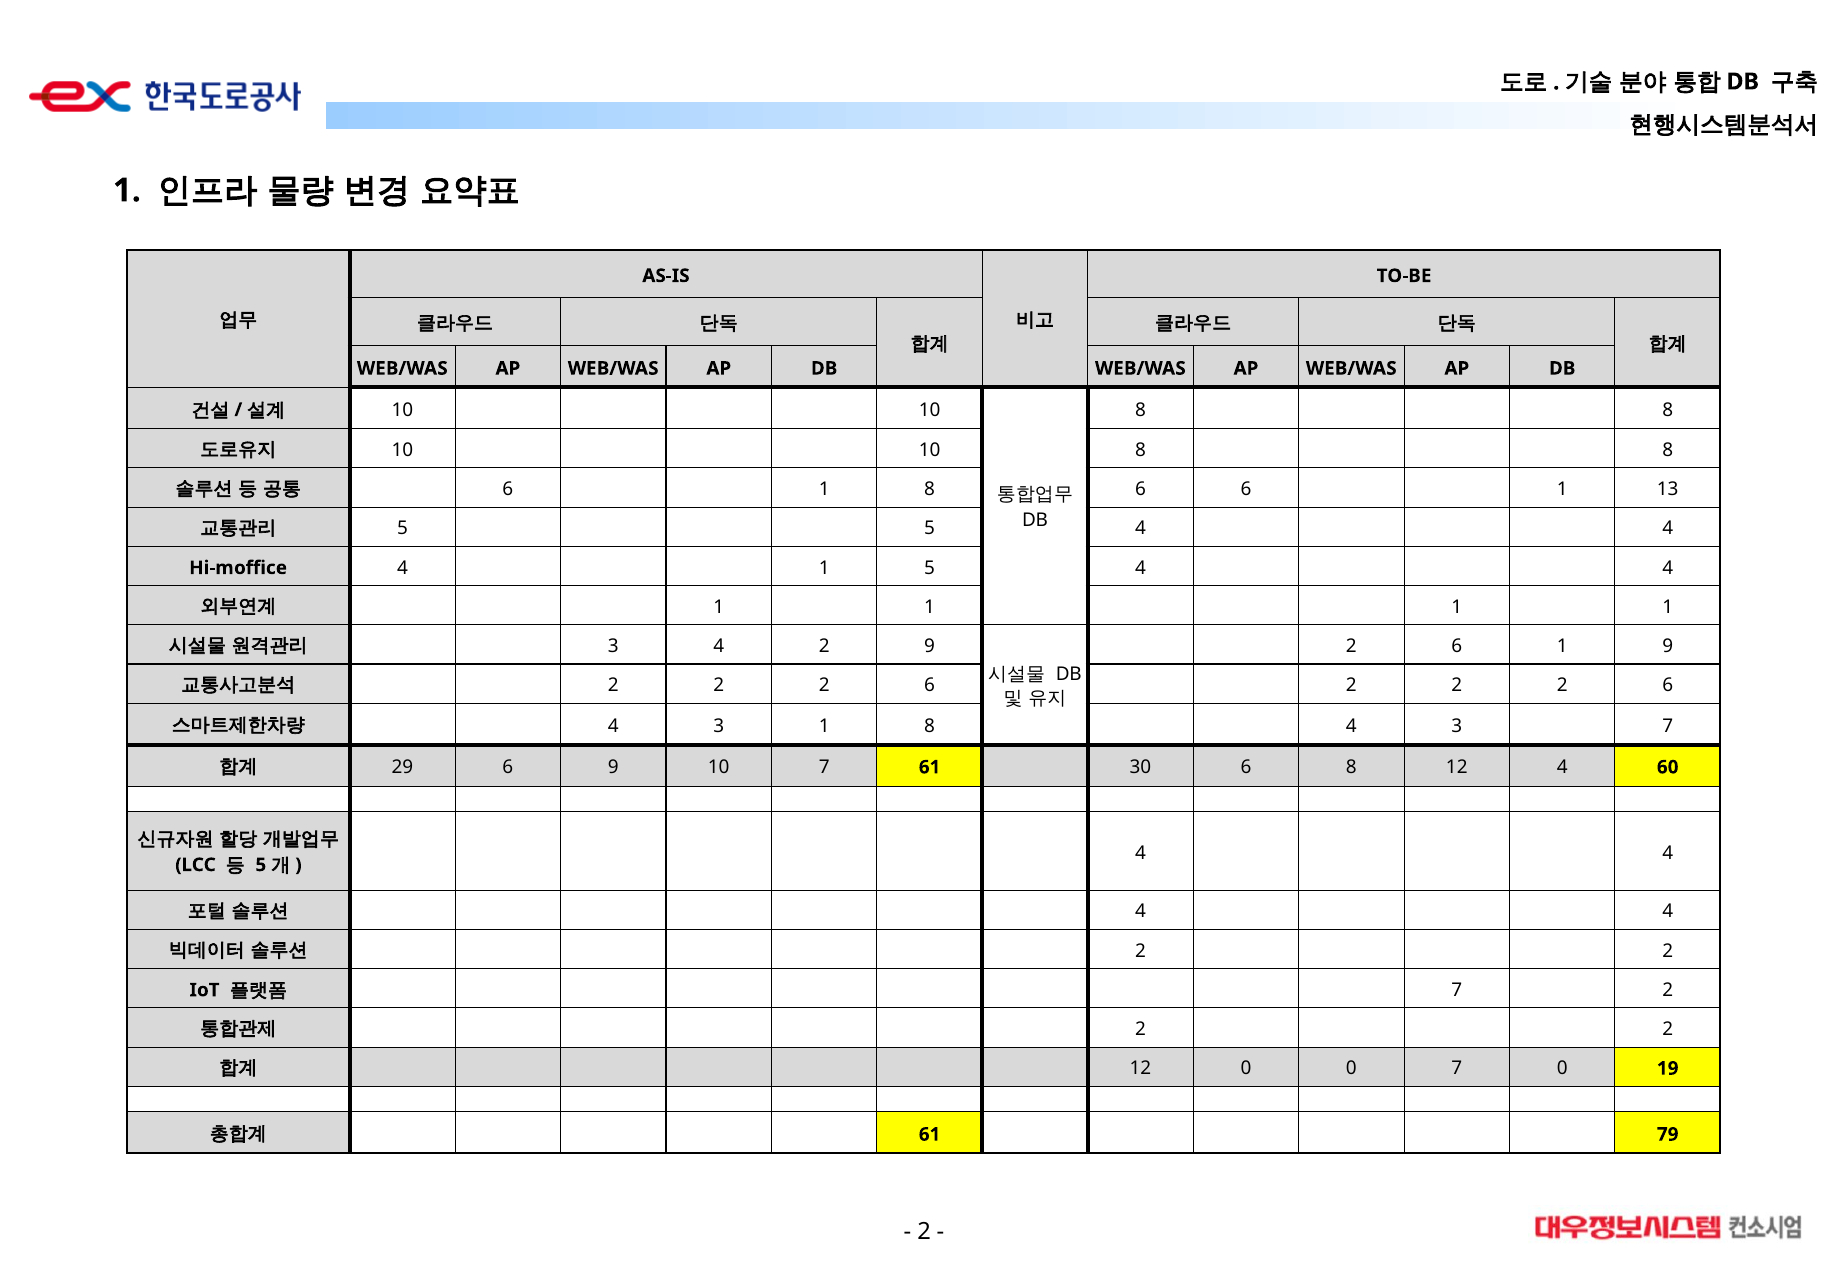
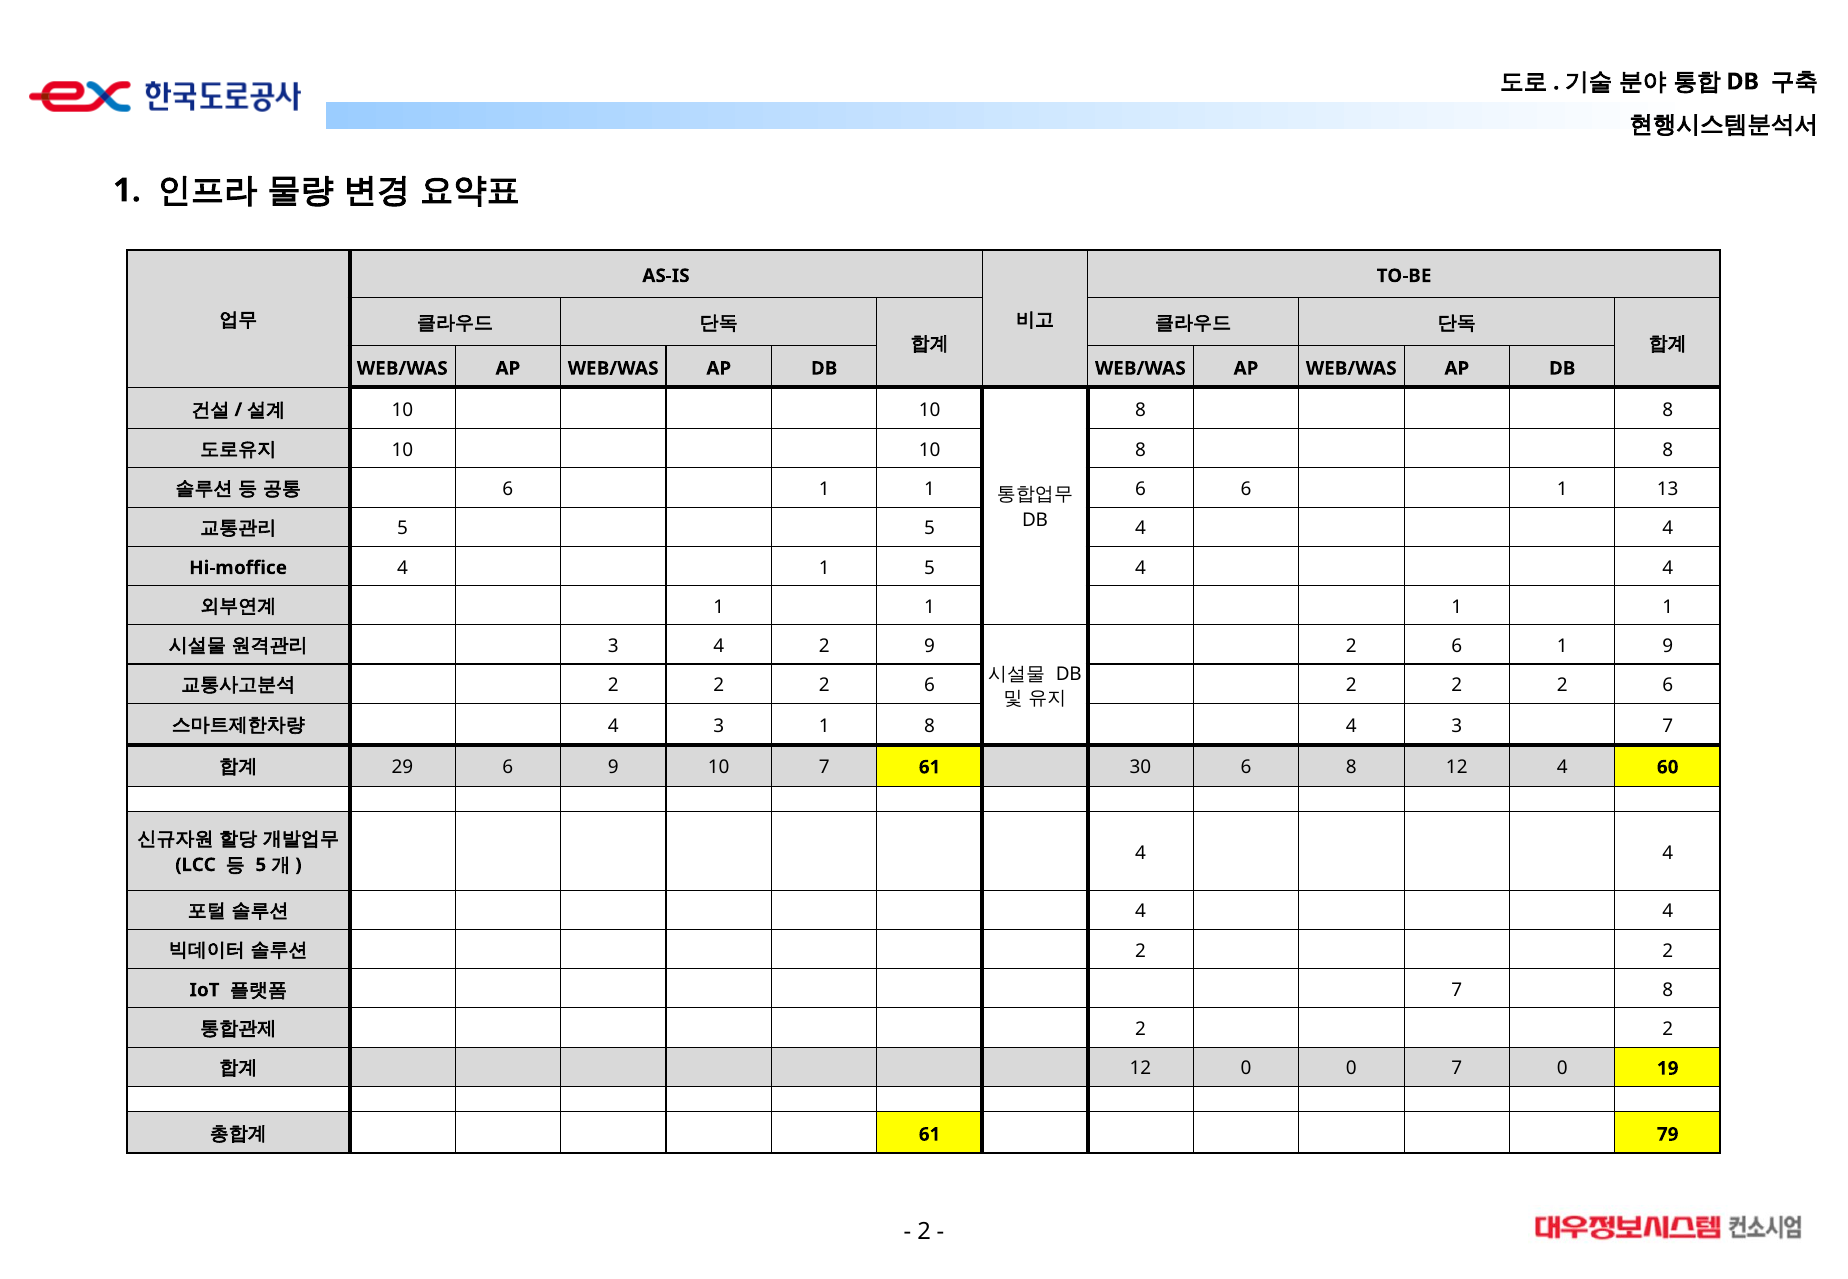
6 1 8: 8 -> 1
7 2: 2 -> 8
